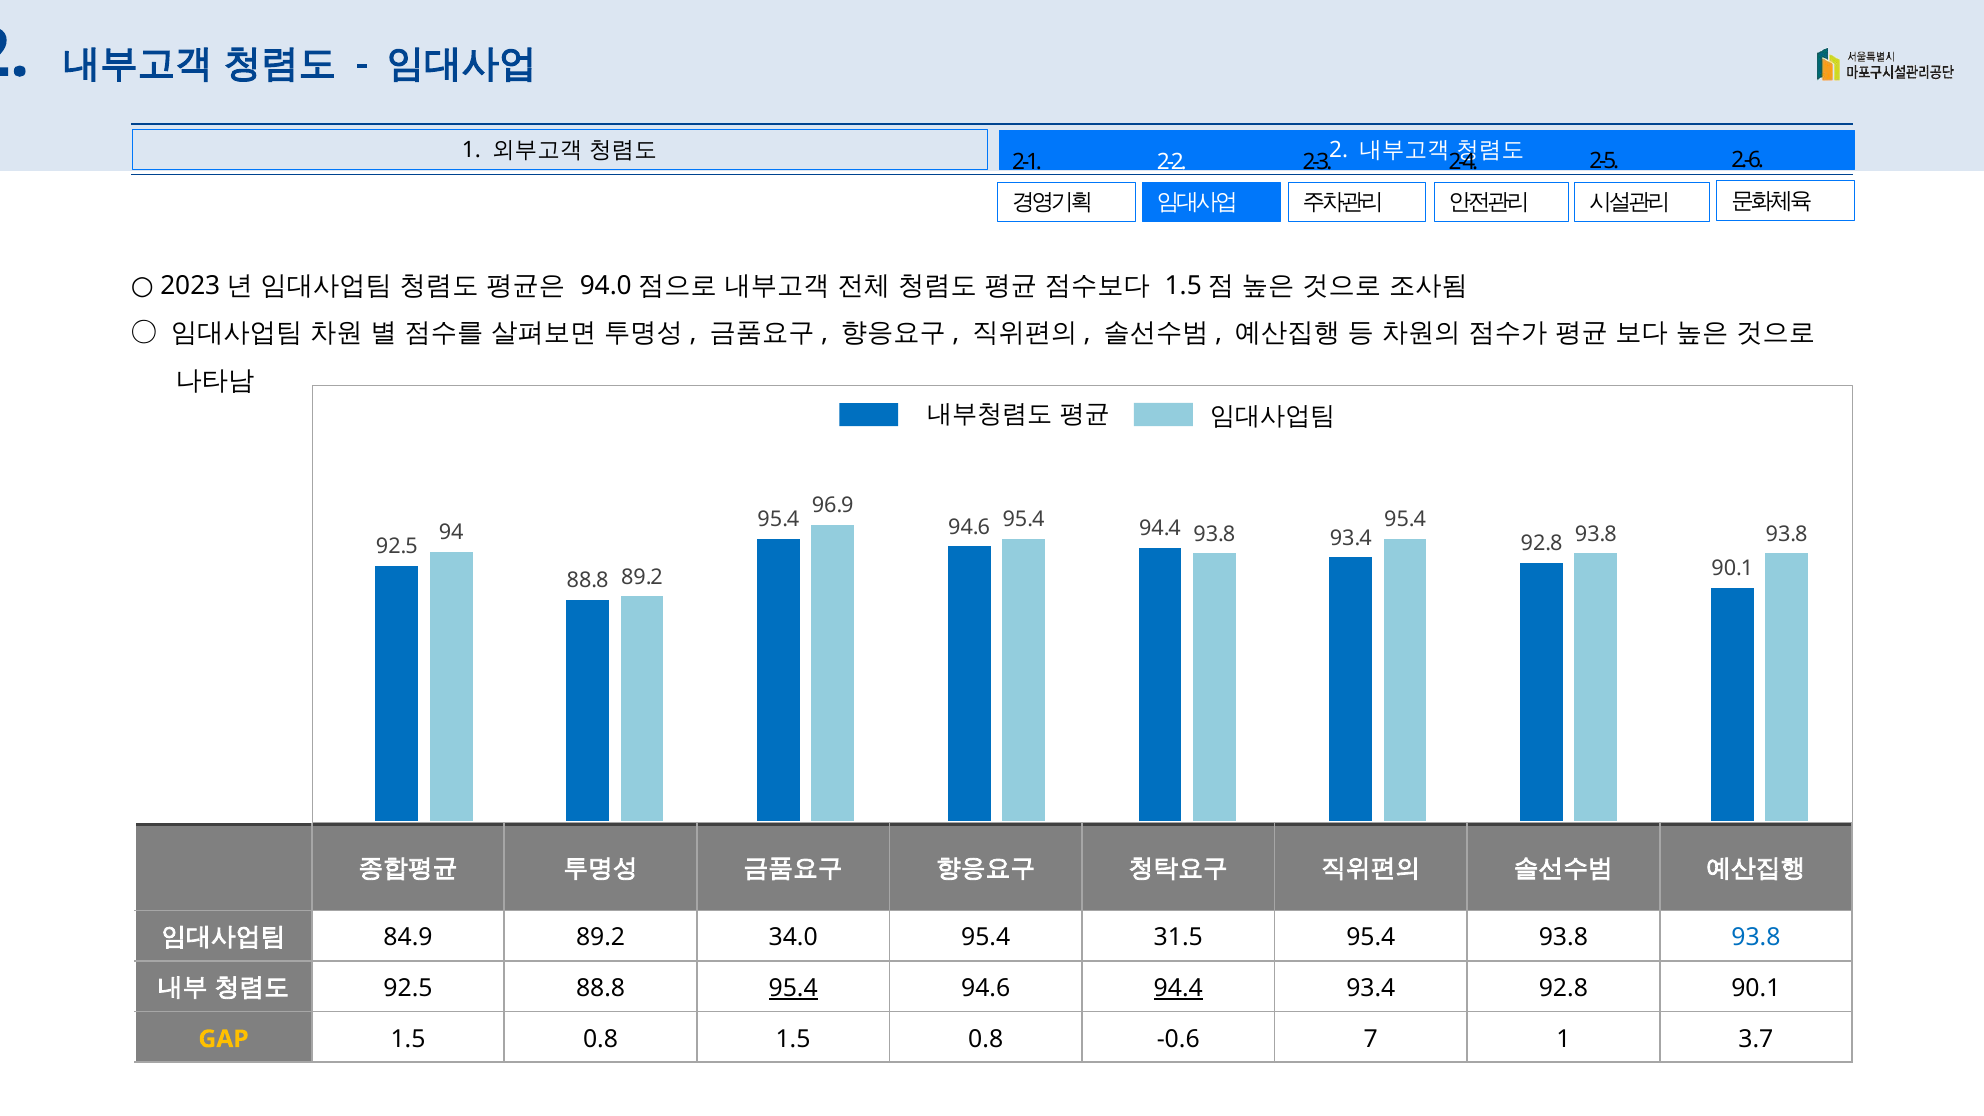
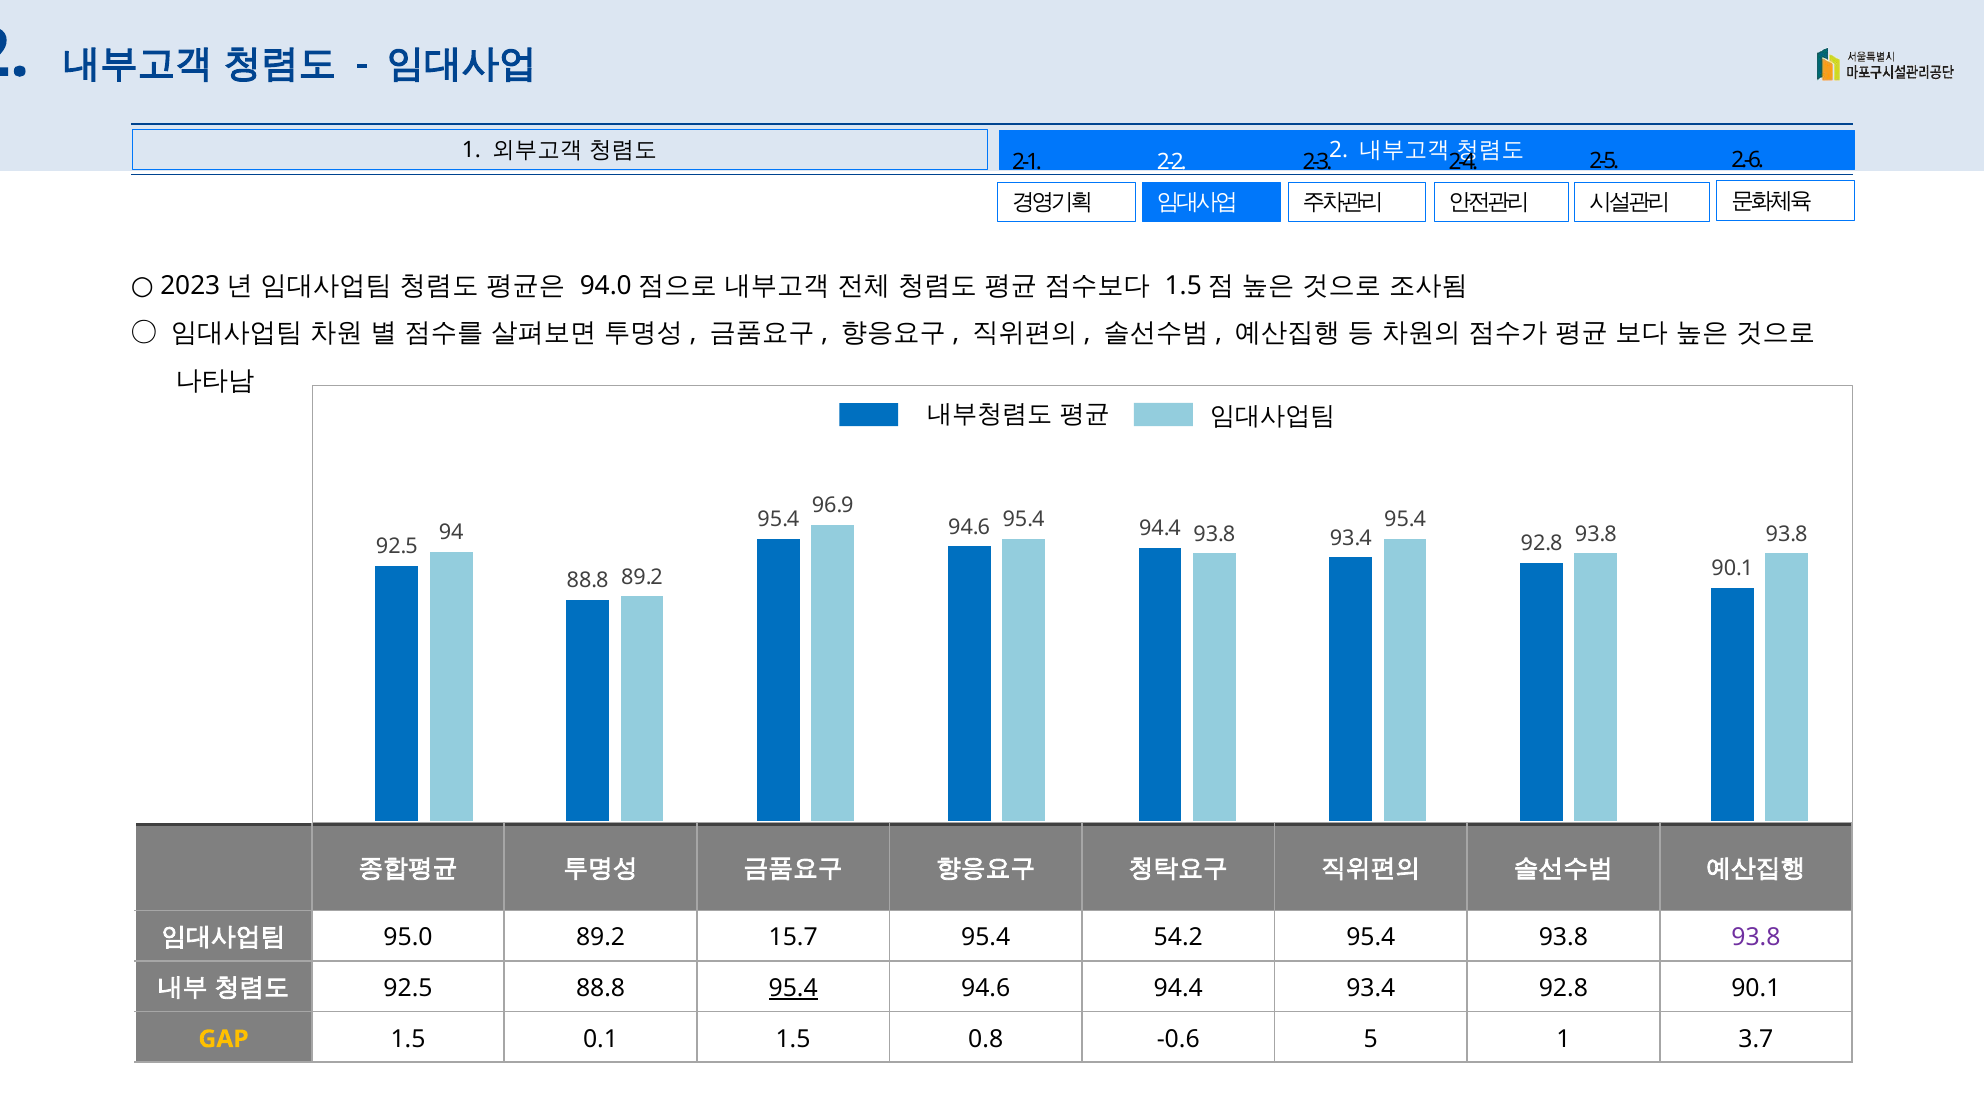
84.9: 84.9 -> 95.0
34.0: 34.0 -> 15.7
31.5: 31.5 -> 54.2
93.8 at (1756, 938) colour: blue -> purple
94.4 at (1178, 988) underline: present -> none
0.8 at (601, 1039): 0.8 -> 0.1
7: 7 -> 5
